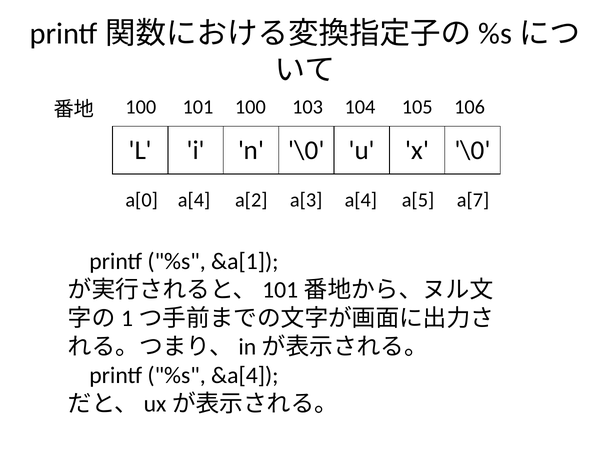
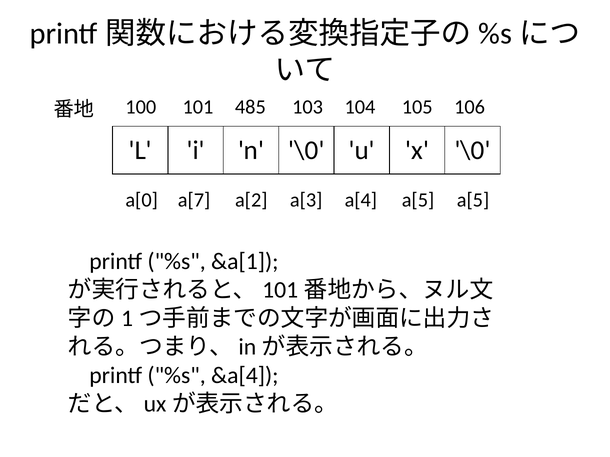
101 100: 100 -> 485
a[0 a[4: a[4 -> a[7
a[5 a[7: a[7 -> a[5
